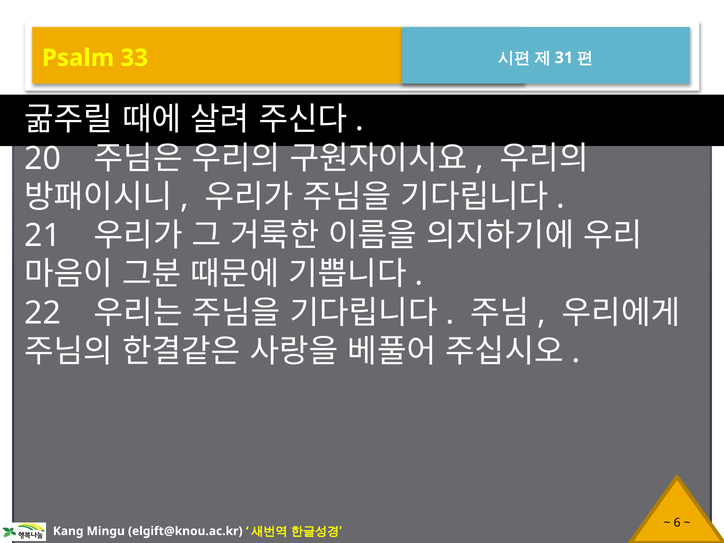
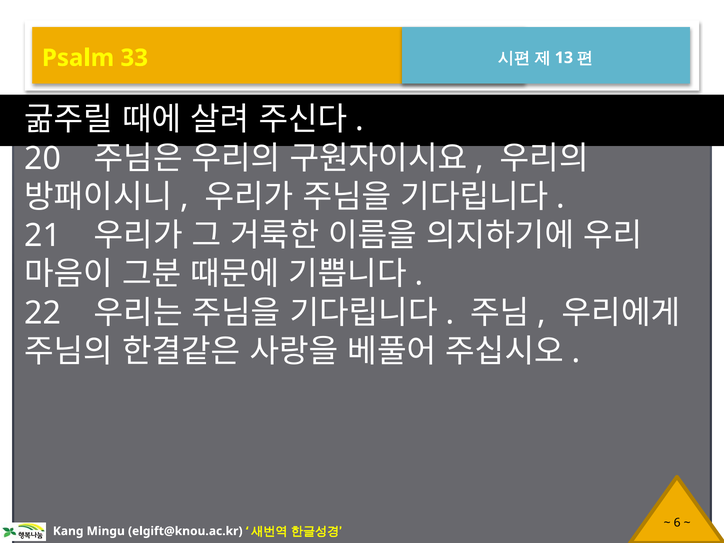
31: 31 -> 13
